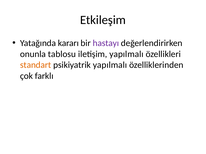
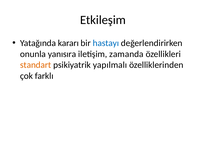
hastayı colour: purple -> blue
tablosu: tablosu -> yanısıra
iletişim yapılmalı: yapılmalı -> zamanda
